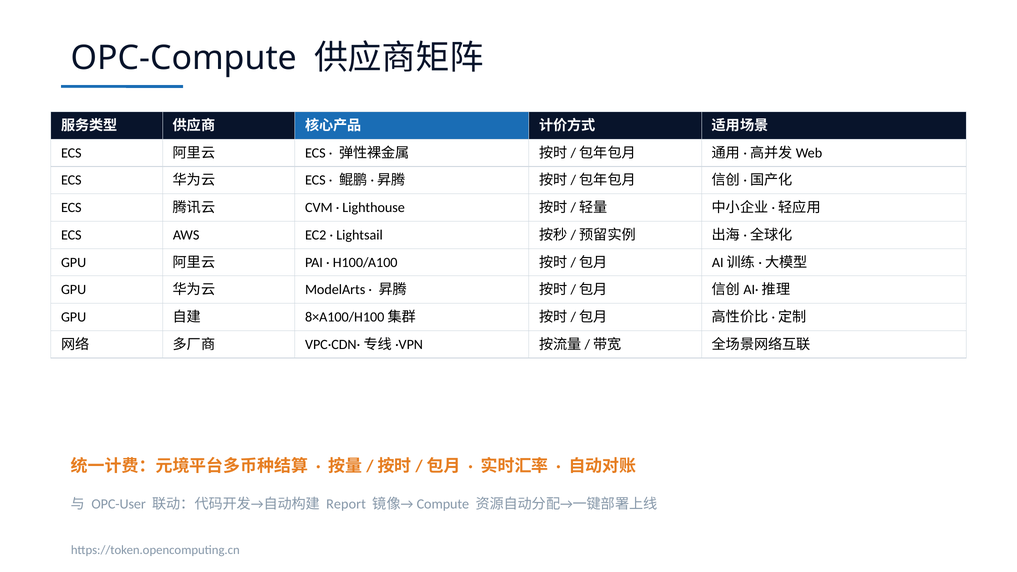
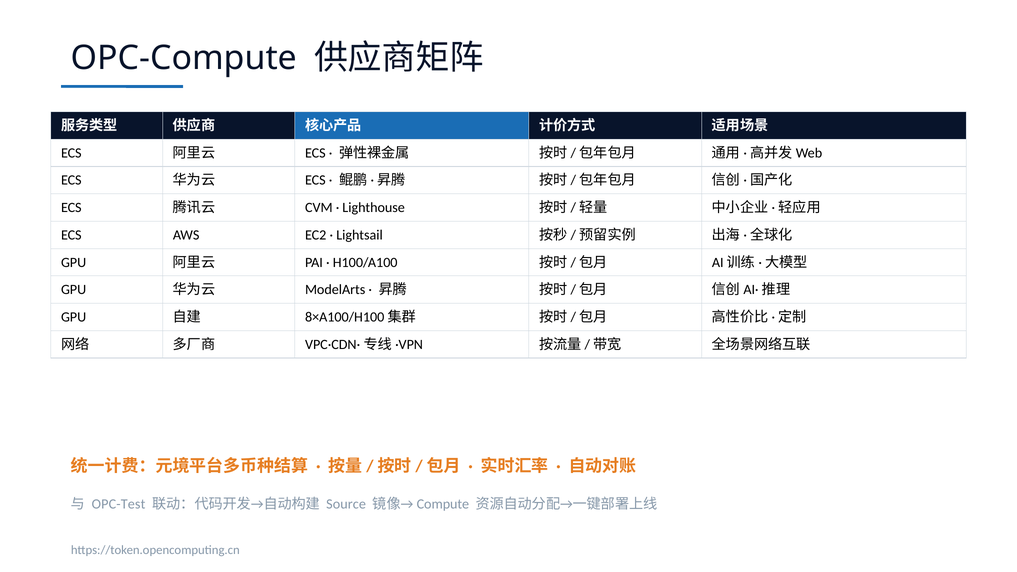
OPC-User: OPC-User -> OPC-Test
Report: Report -> Source
